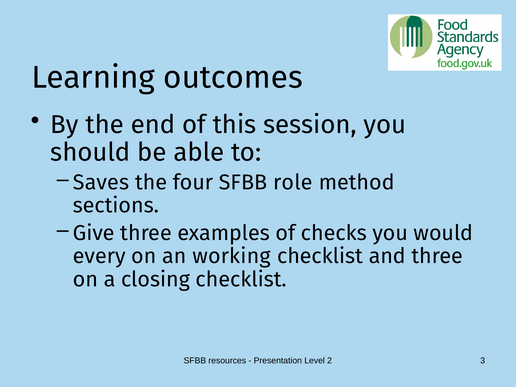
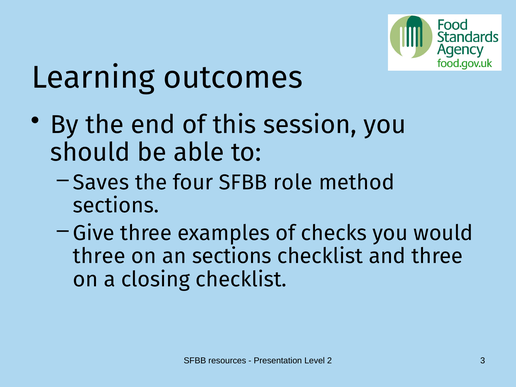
every at (99, 256): every -> three
an working: working -> sections
